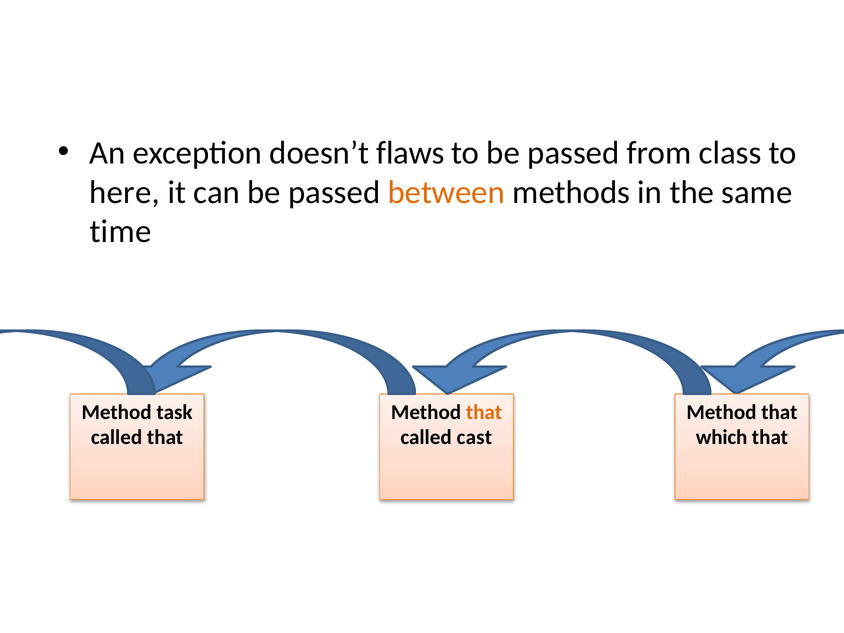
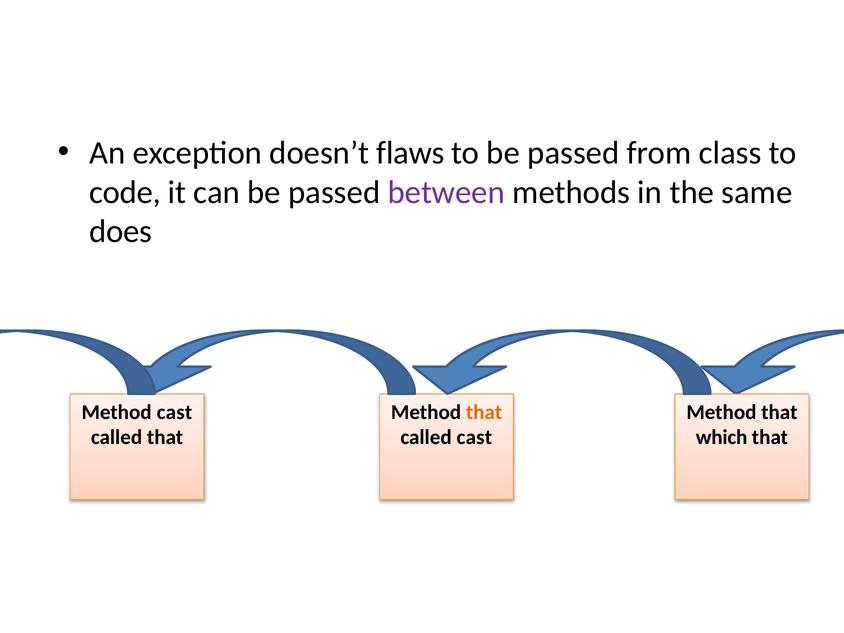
here: here -> code
between colour: orange -> purple
time: time -> does
Method task: task -> cast
